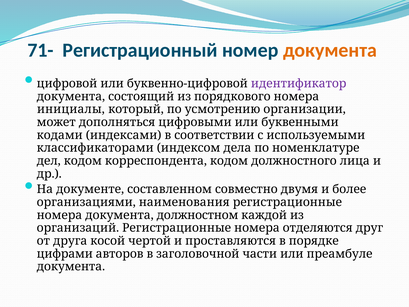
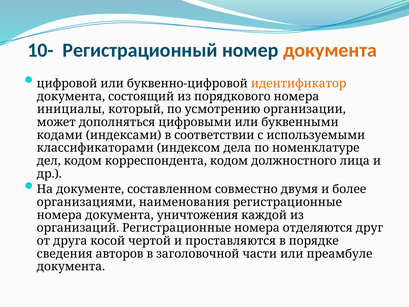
71-: 71- -> 10-
идентификатор colour: purple -> orange
должностном: должностном -> уничтожения
цифрами: цифрами -> сведения
